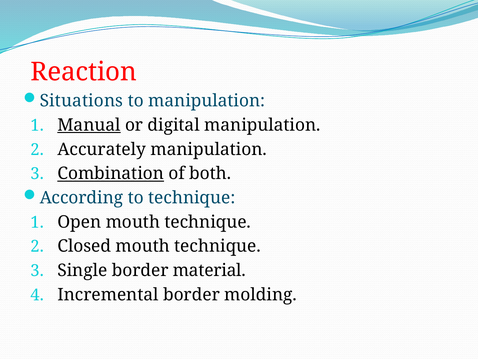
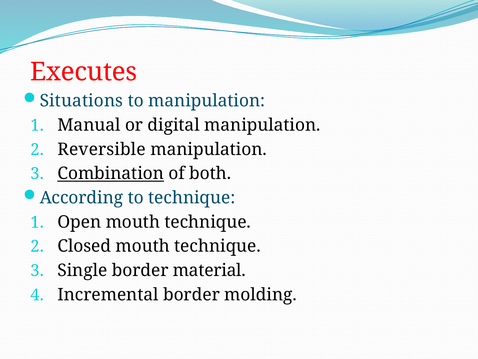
Reaction: Reaction -> Executes
Manual underline: present -> none
Accurately: Accurately -> Reversible
